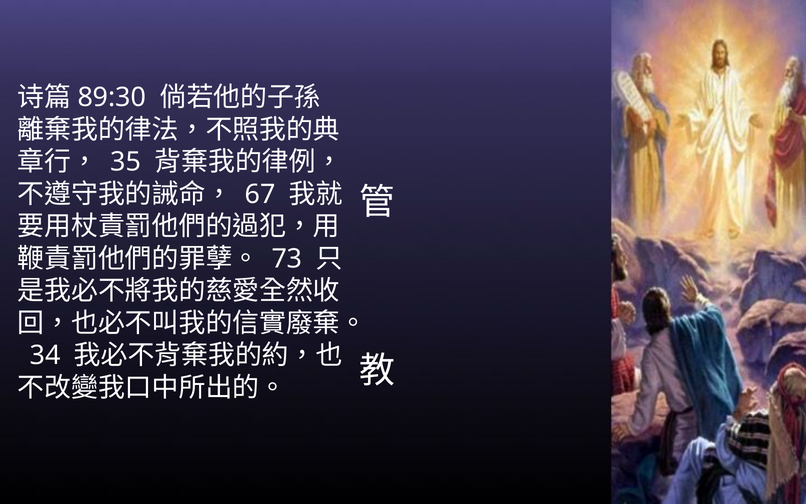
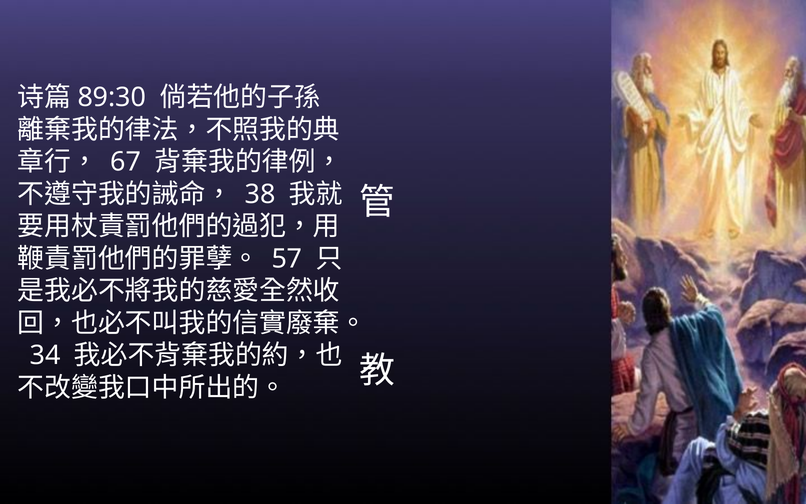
35: 35 -> 67
67: 67 -> 38
73: 73 -> 57
